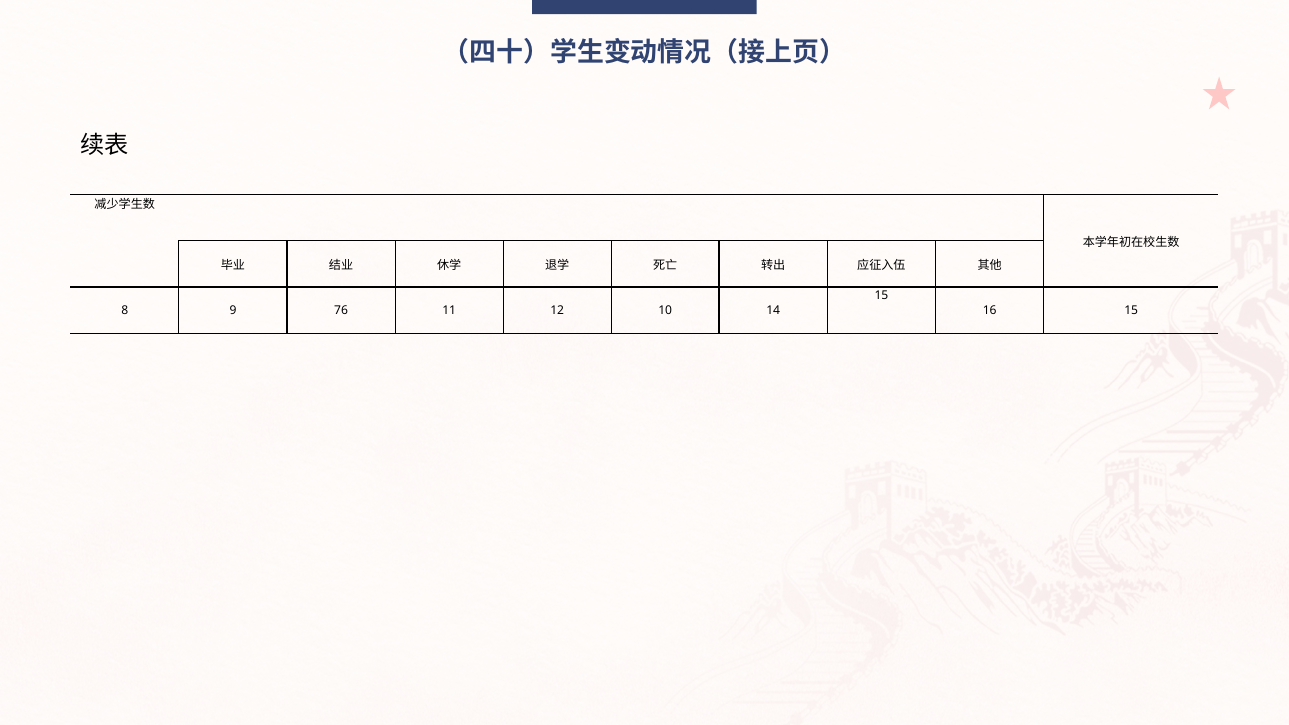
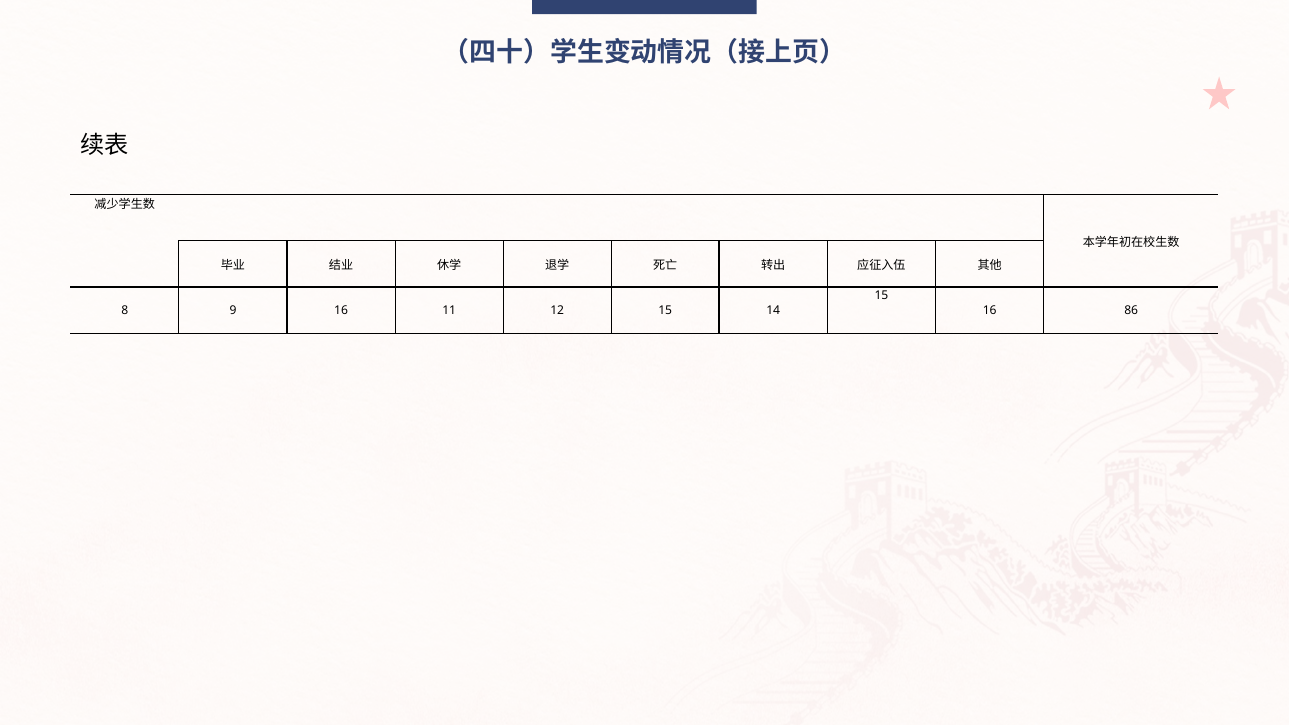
9 76: 76 -> 16
12 10: 10 -> 15
16 15: 15 -> 86
